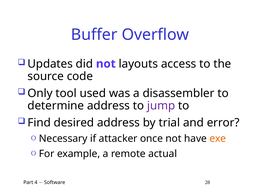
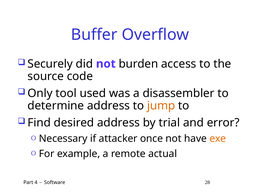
Updates: Updates -> Securely
layouts: layouts -> burden
jump colour: purple -> orange
